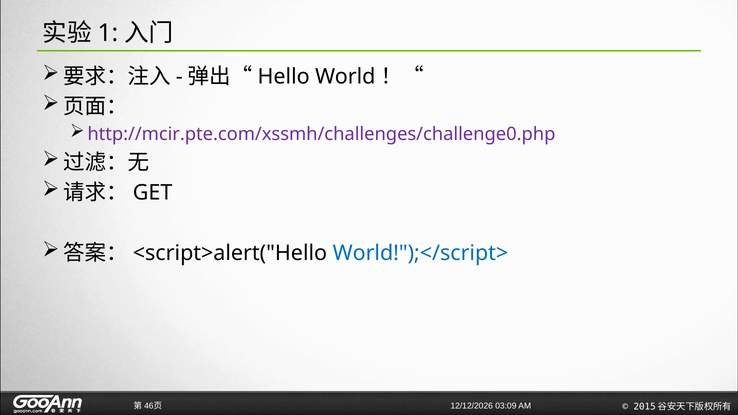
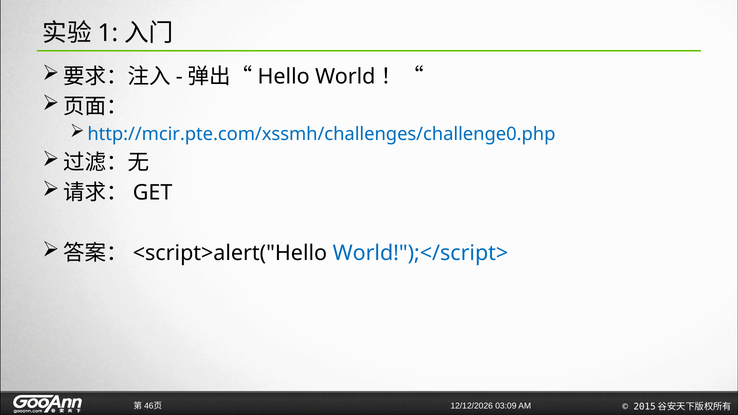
http://mcir.pte.com/xssmh/challenges/challenge0.php colour: purple -> blue
